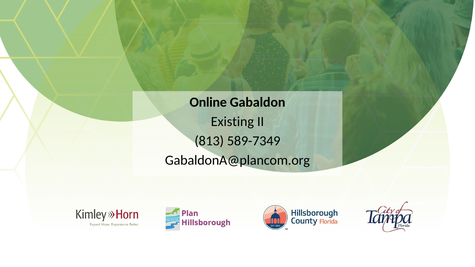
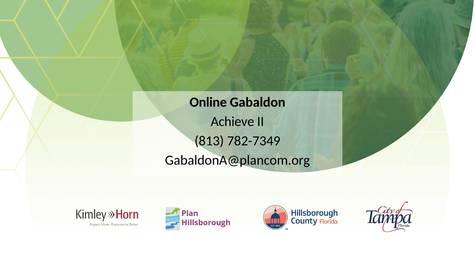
Existing: Existing -> Achieve
589-7349: 589-7349 -> 782-7349
